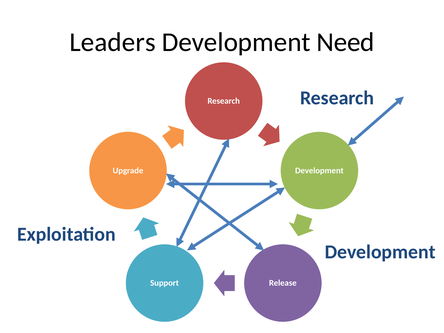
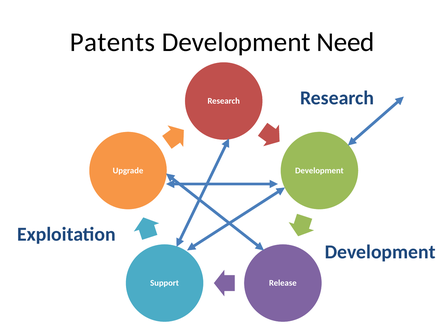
Leaders: Leaders -> Patents
